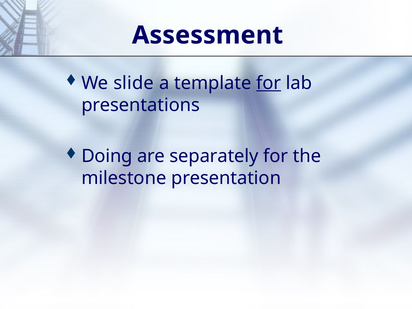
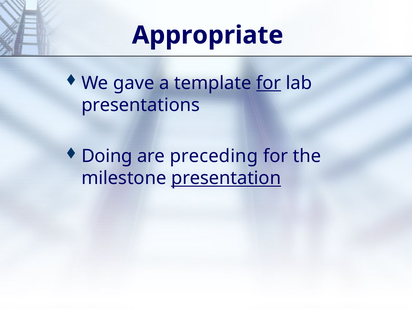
Assessment: Assessment -> Appropriate
slide: slide -> gave
separately: separately -> preceding
presentation underline: none -> present
